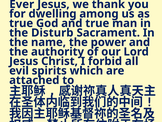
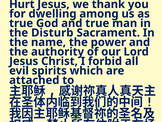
Ever: Ever -> Hurt
